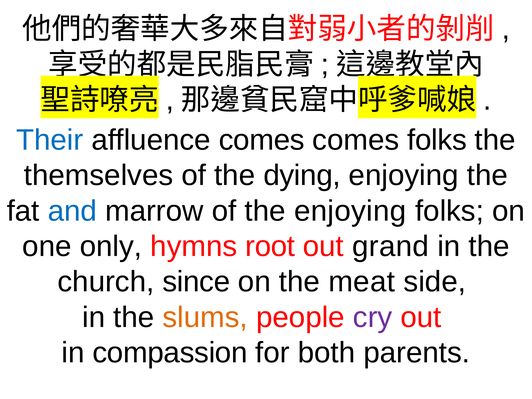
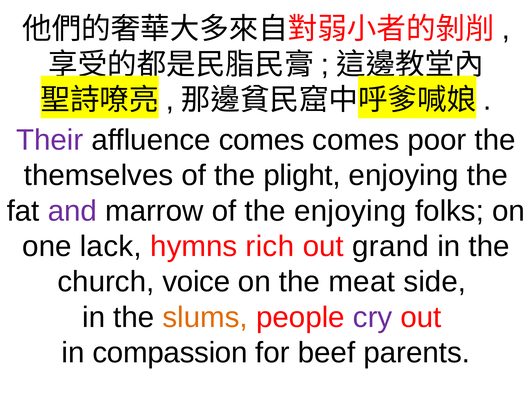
Their colour: blue -> purple
comes folks: folks -> poor
dying: dying -> plight
and colour: blue -> purple
only: only -> lack
root: root -> rich
since: since -> voice
both: both -> beef
